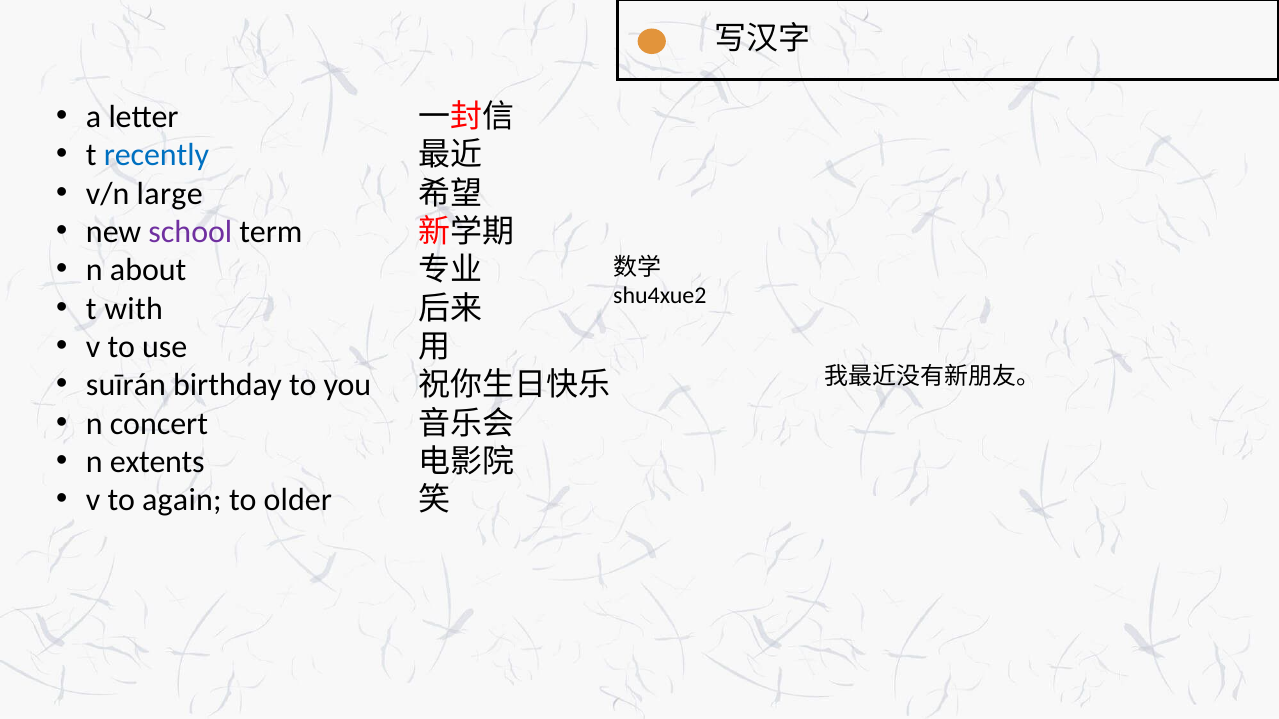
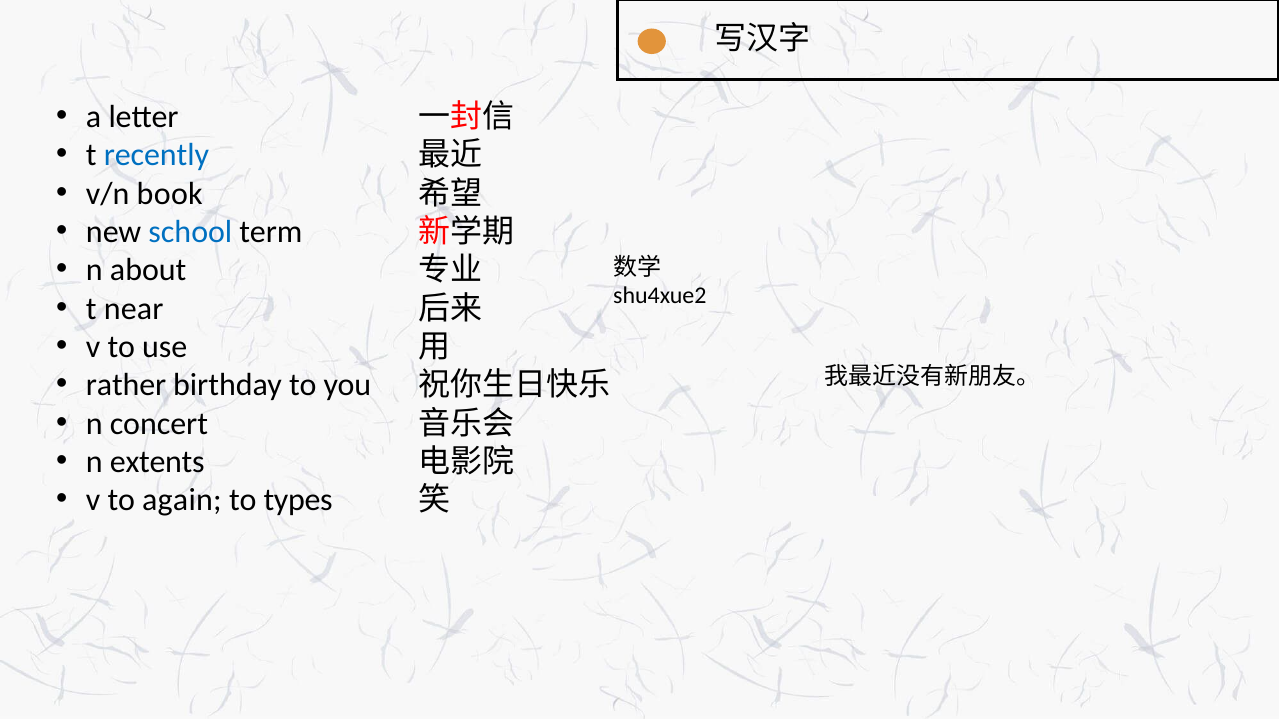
large: large -> book
school colour: purple -> blue
with: with -> near
suīrán: suīrán -> rather
older: older -> types
